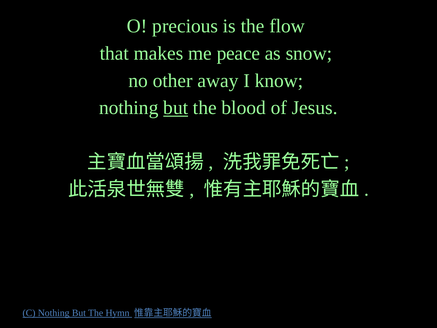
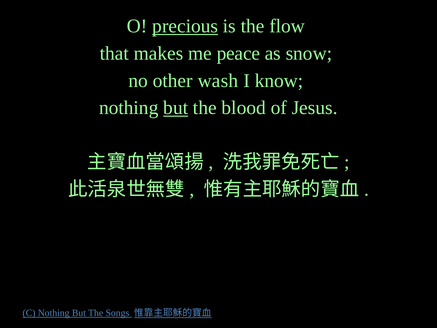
precious underline: none -> present
away: away -> wash
Hymn: Hymn -> Songs
